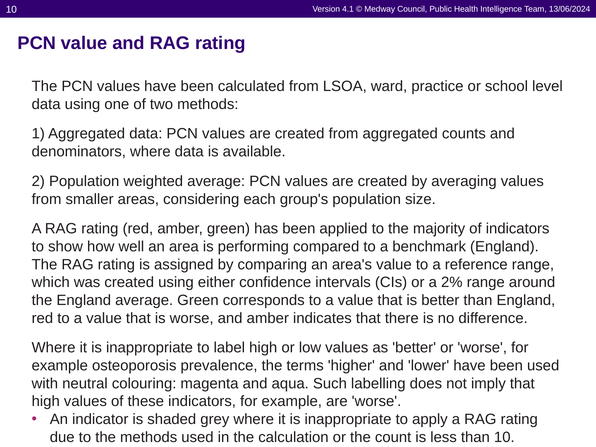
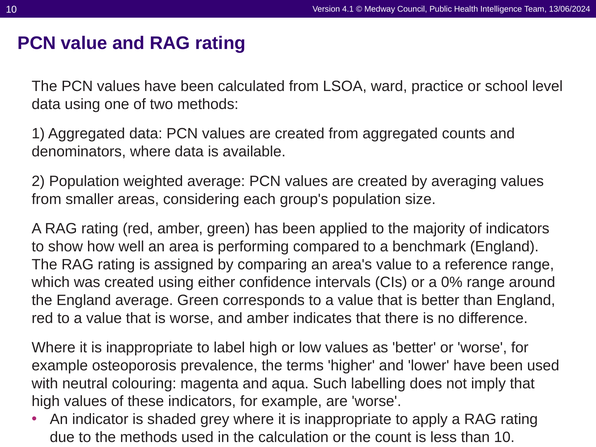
2%: 2% -> 0%
